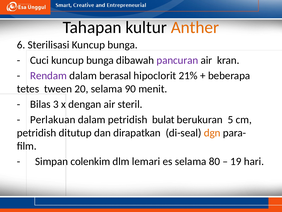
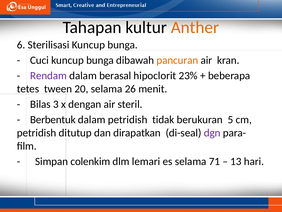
pancuran colour: purple -> orange
21%: 21% -> 23%
90: 90 -> 26
Perlakuan: Perlakuan -> Berbentuk
bulat: bulat -> tidak
dgn colour: orange -> purple
80: 80 -> 71
19: 19 -> 13
